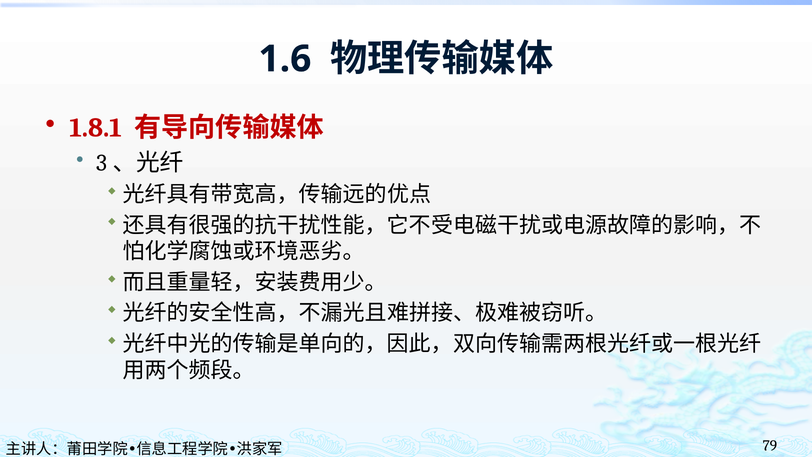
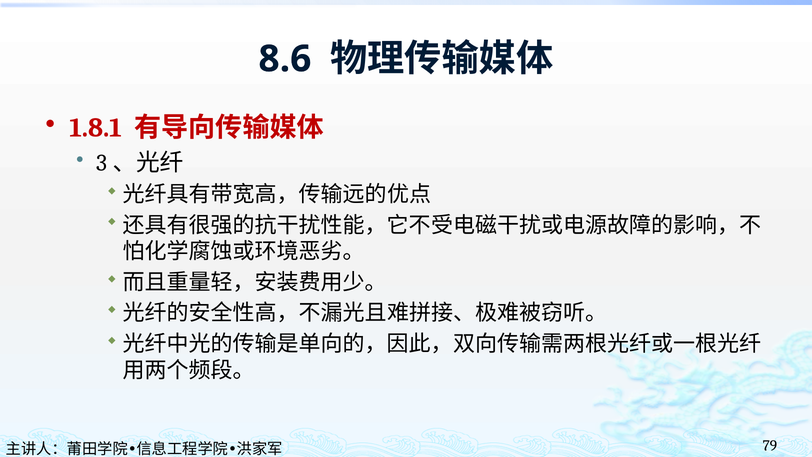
1.6: 1.6 -> 8.6
